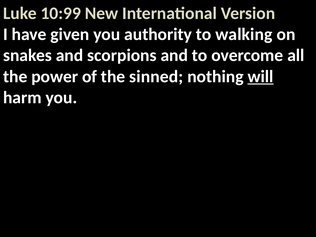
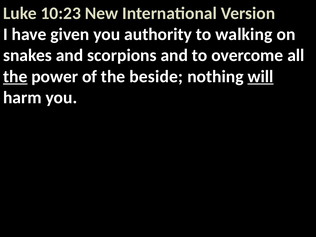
10:99: 10:99 -> 10:23
the at (15, 77) underline: none -> present
sinned: sinned -> beside
